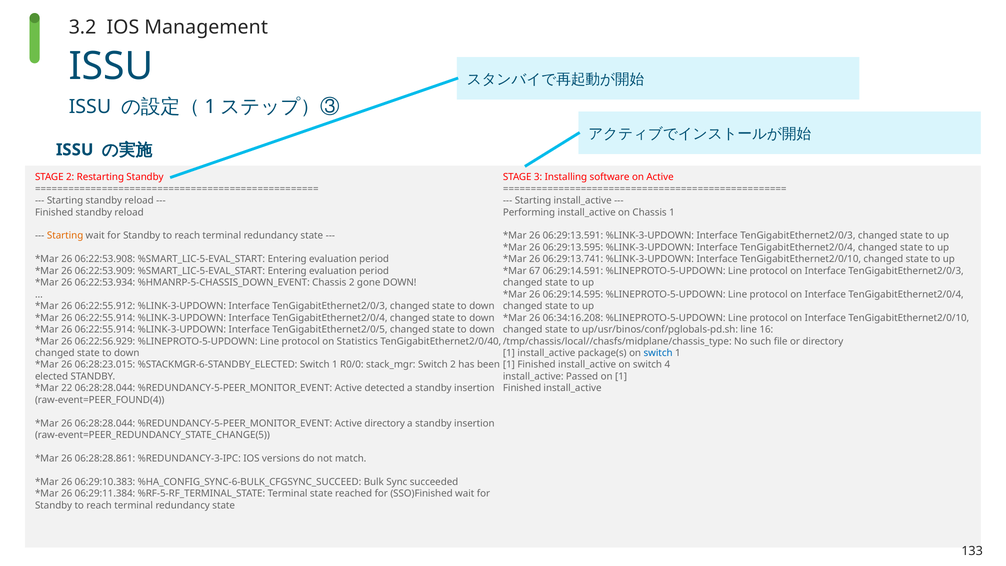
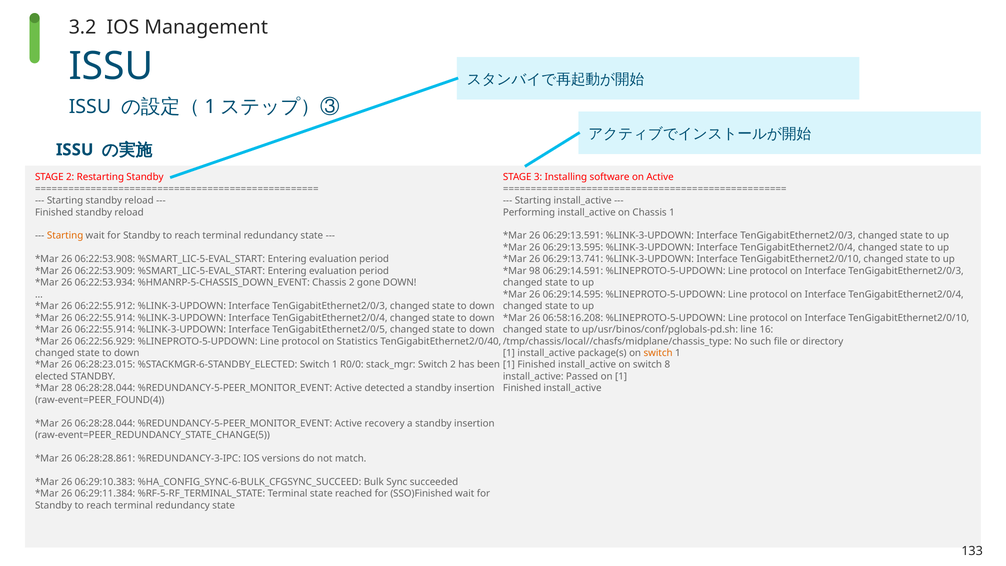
67: 67 -> 98
06:34:16.208: 06:34:16.208 -> 06:58:16.208
switch at (658, 353) colour: blue -> orange
4: 4 -> 8
22: 22 -> 28
Active directory: directory -> recovery
